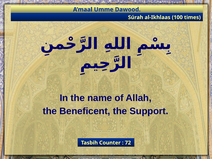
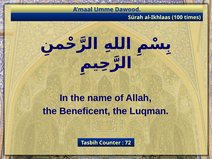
Support: Support -> Luqman
